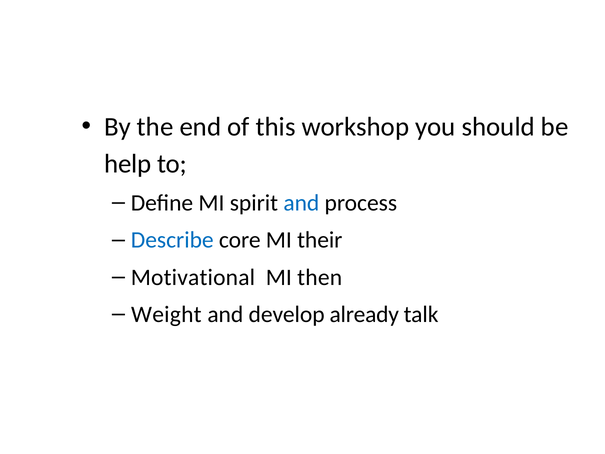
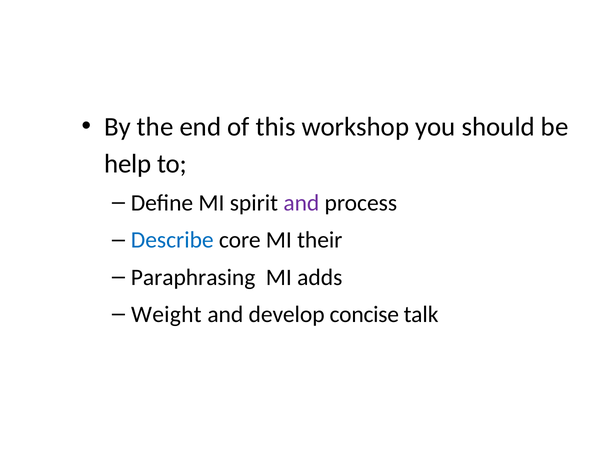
and at (301, 203) colour: blue -> purple
Motivational: Motivational -> Paraphrasing
then: then -> adds
already: already -> concise
